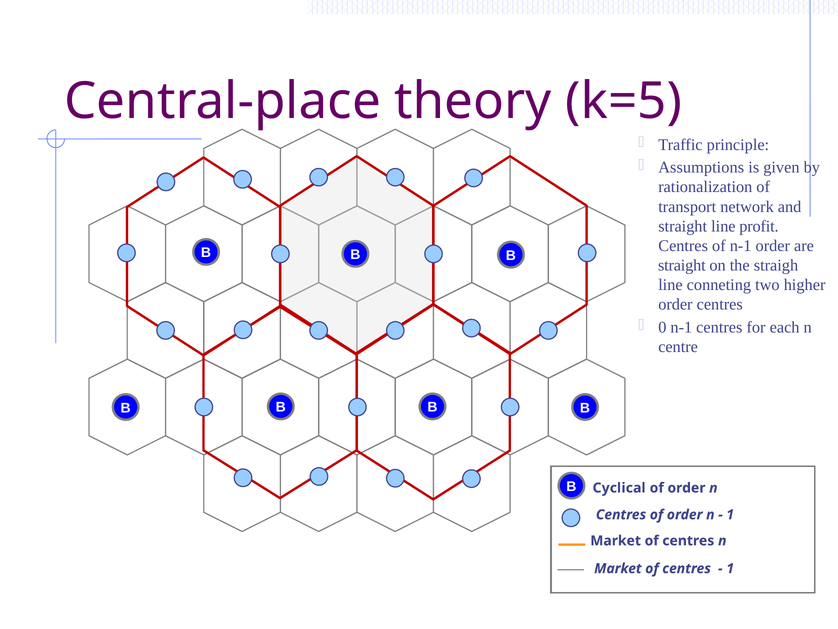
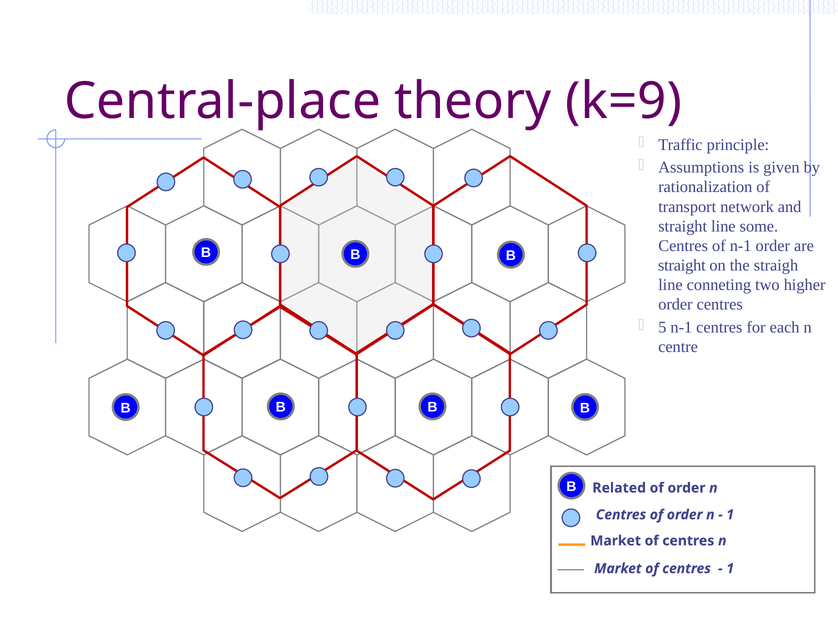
k=5: k=5 -> k=9
profit: profit -> some
0: 0 -> 5
Cyclical: Cyclical -> Related
